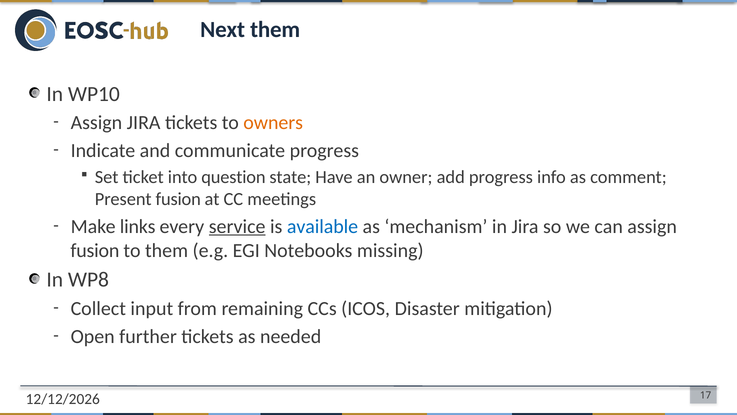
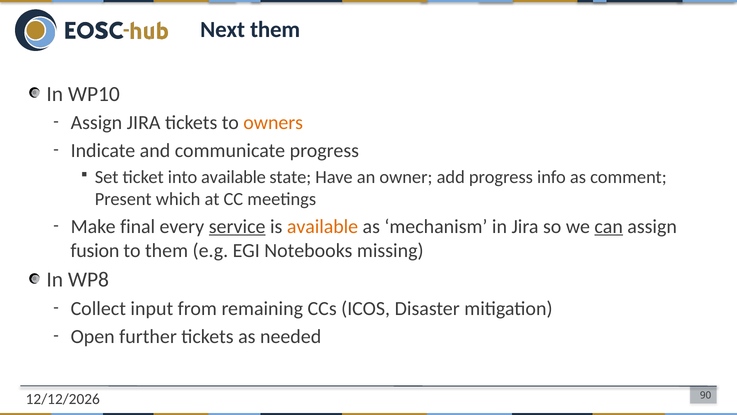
into question: question -> available
Present fusion: fusion -> which
links: links -> final
available at (323, 226) colour: blue -> orange
can underline: none -> present
17: 17 -> 90
